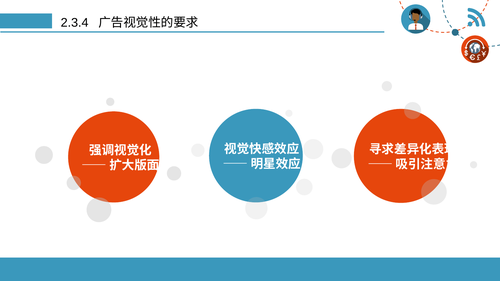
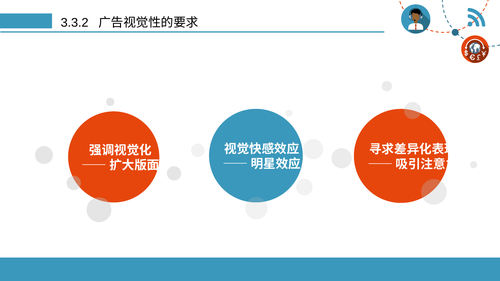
2.3.4: 2.3.4 -> 3.3.2
